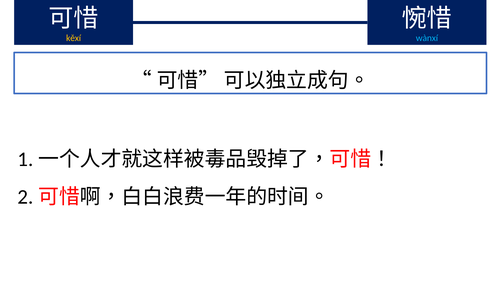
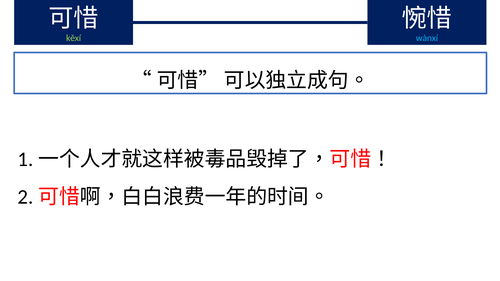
kěxí colour: yellow -> light green
